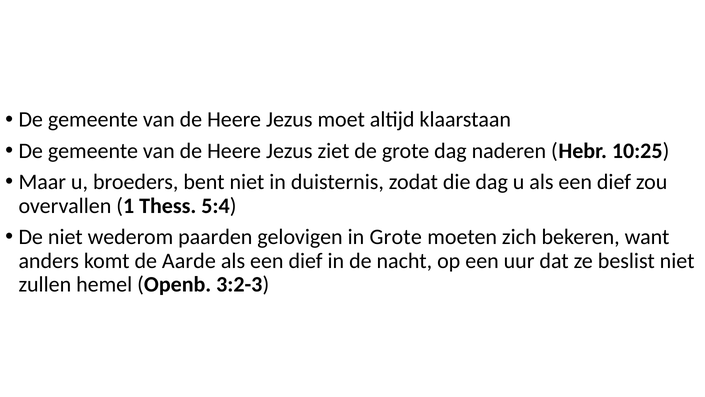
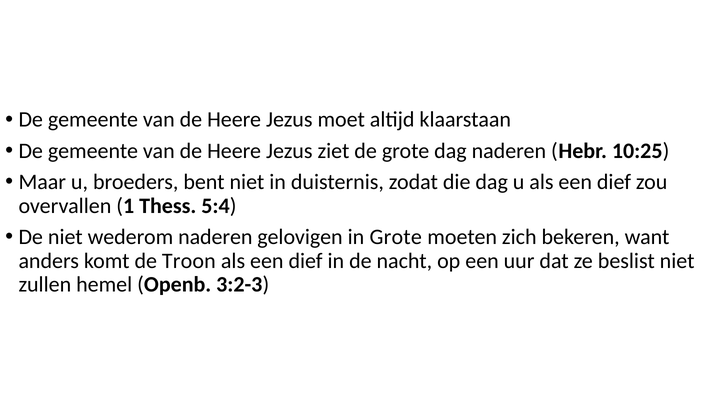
wederom paarden: paarden -> naderen
Aarde: Aarde -> Troon
